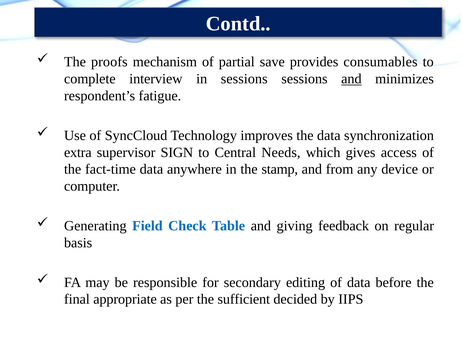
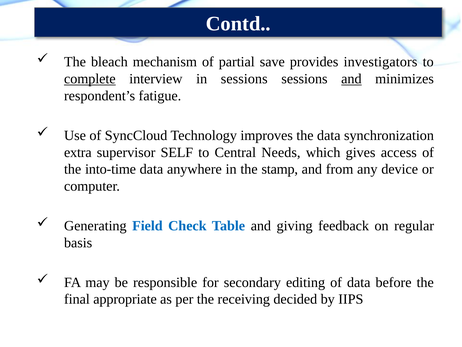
proofs: proofs -> bleach
consumables: consumables -> investigators
complete underline: none -> present
SIGN: SIGN -> SELF
fact-time: fact-time -> into-time
sufficient: sufficient -> receiving
